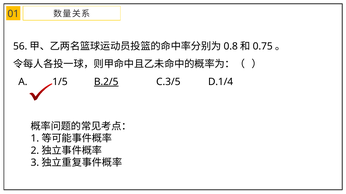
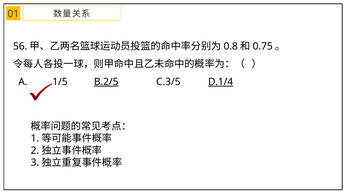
D.1/4 underline: none -> present
